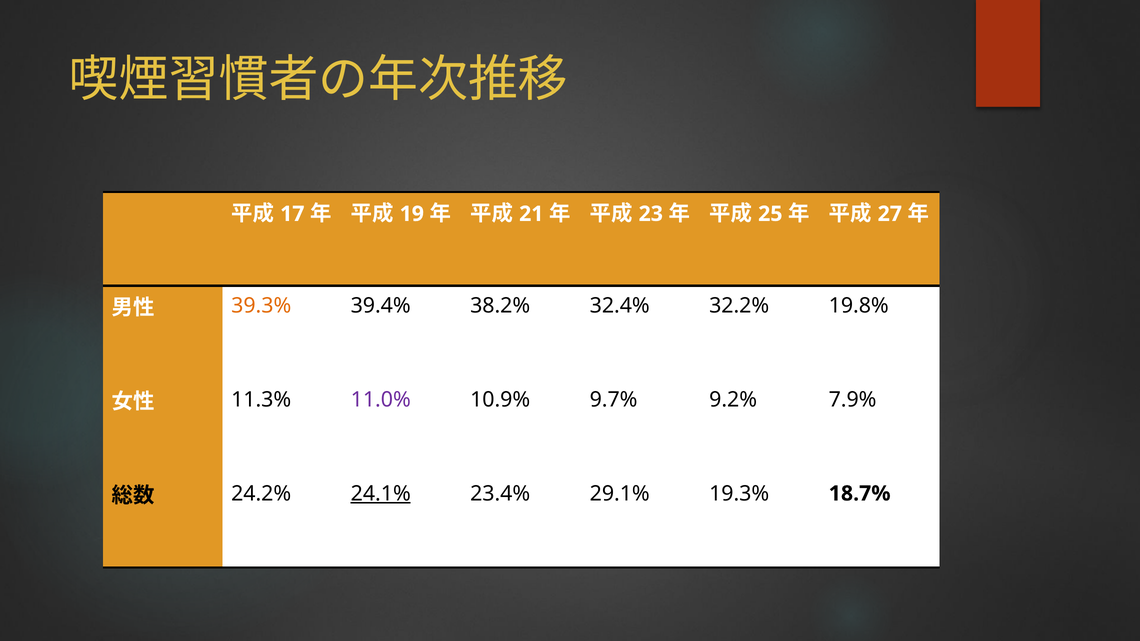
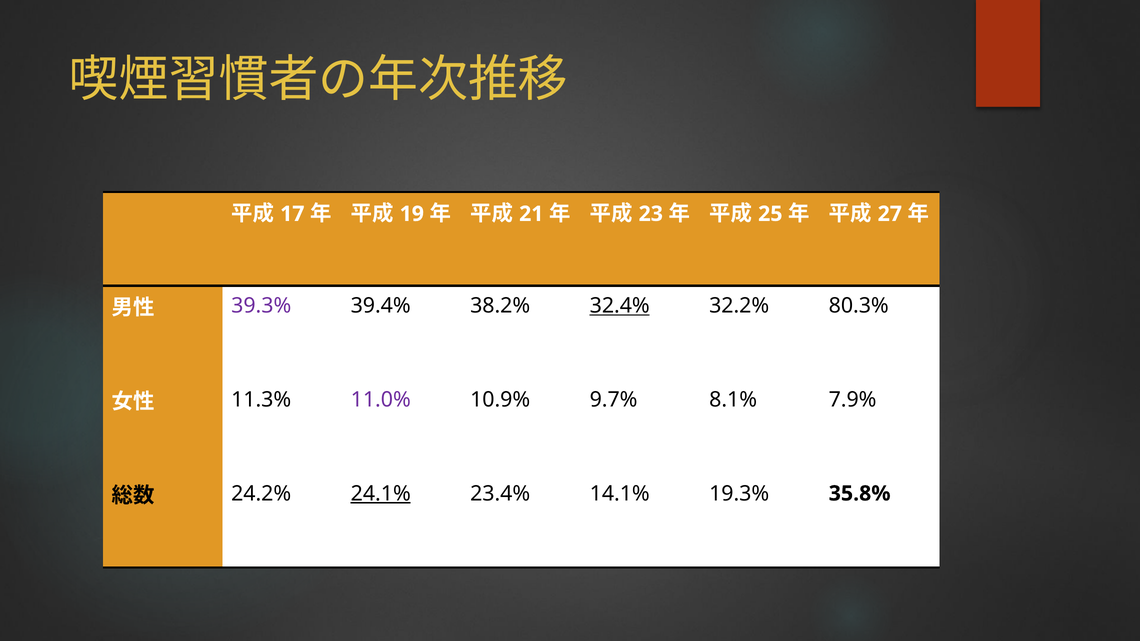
39.3% colour: orange -> purple
32.4% underline: none -> present
19.8%: 19.8% -> 80.3%
9.2%: 9.2% -> 8.1%
29.1%: 29.1% -> 14.1%
18.7%: 18.7% -> 35.8%
